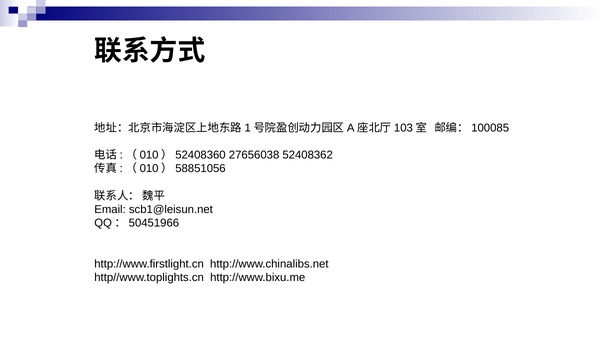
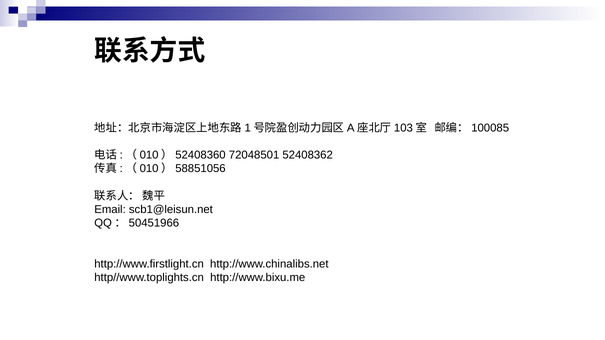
27656038: 27656038 -> 72048501
